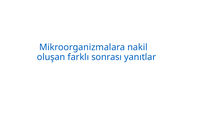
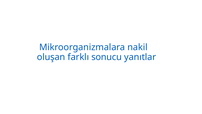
sonrası: sonrası -> sonucu
